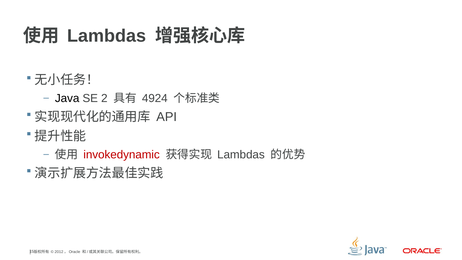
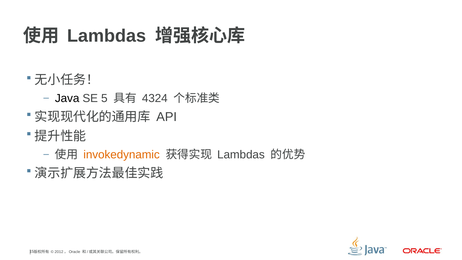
2: 2 -> 5
4924: 4924 -> 4324
invokedynamic colour: red -> orange
